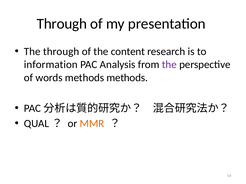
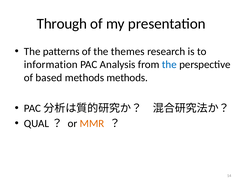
The through: through -> patterns
content: content -> themes
the at (169, 65) colour: purple -> blue
words: words -> based
